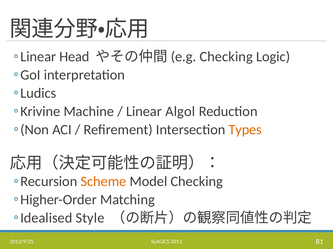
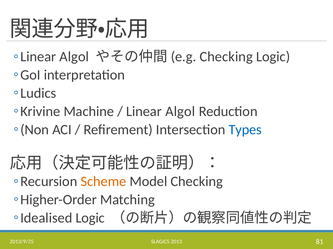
Head at (74, 57): Head -> Algol
Types colour: orange -> blue
Style at (90, 218): Style -> Logic
